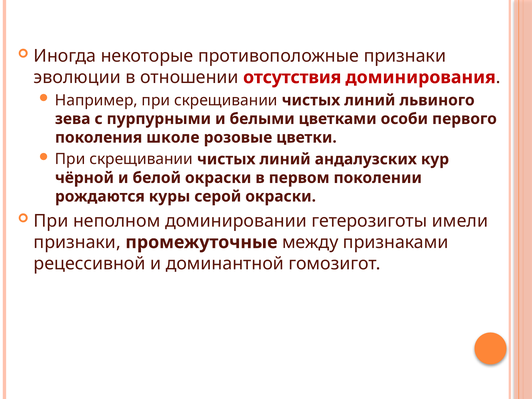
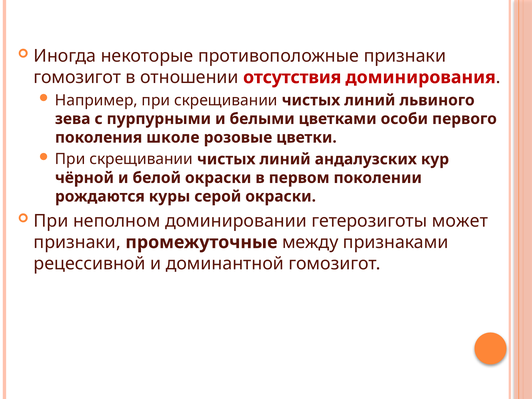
эволюции at (77, 77): эволюции -> гомозигот
имели: имели -> может
